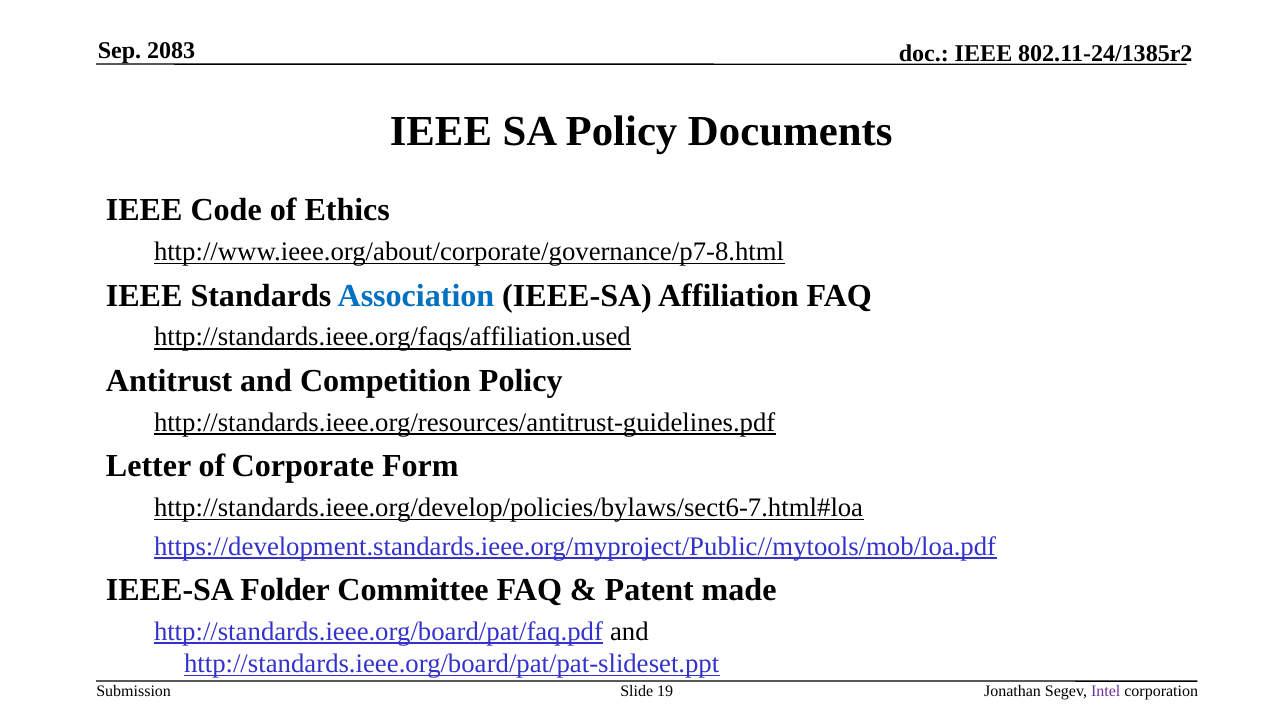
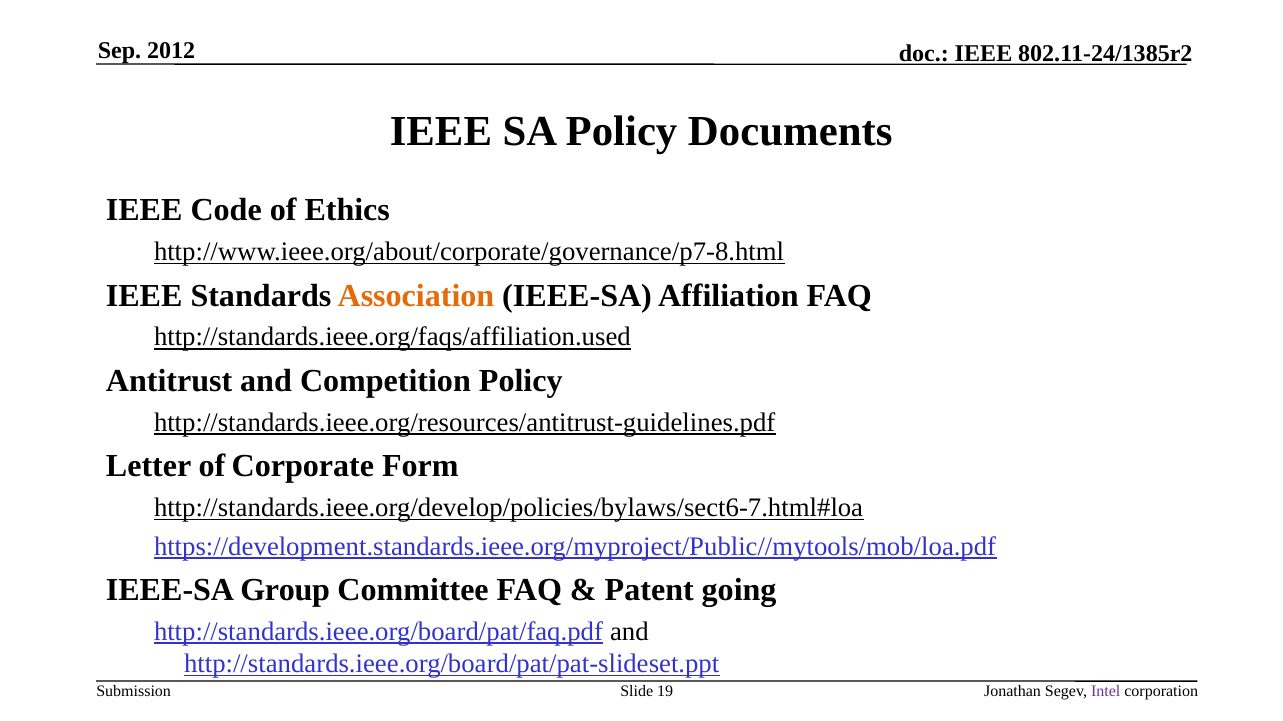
2083: 2083 -> 2012
Association colour: blue -> orange
Folder: Folder -> Group
made: made -> going
